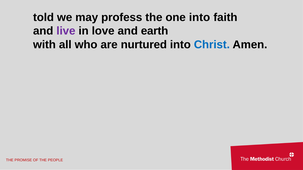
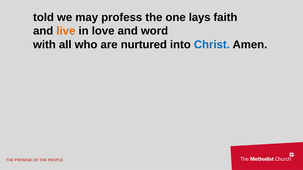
one into: into -> lays
live colour: purple -> orange
earth: earth -> word
